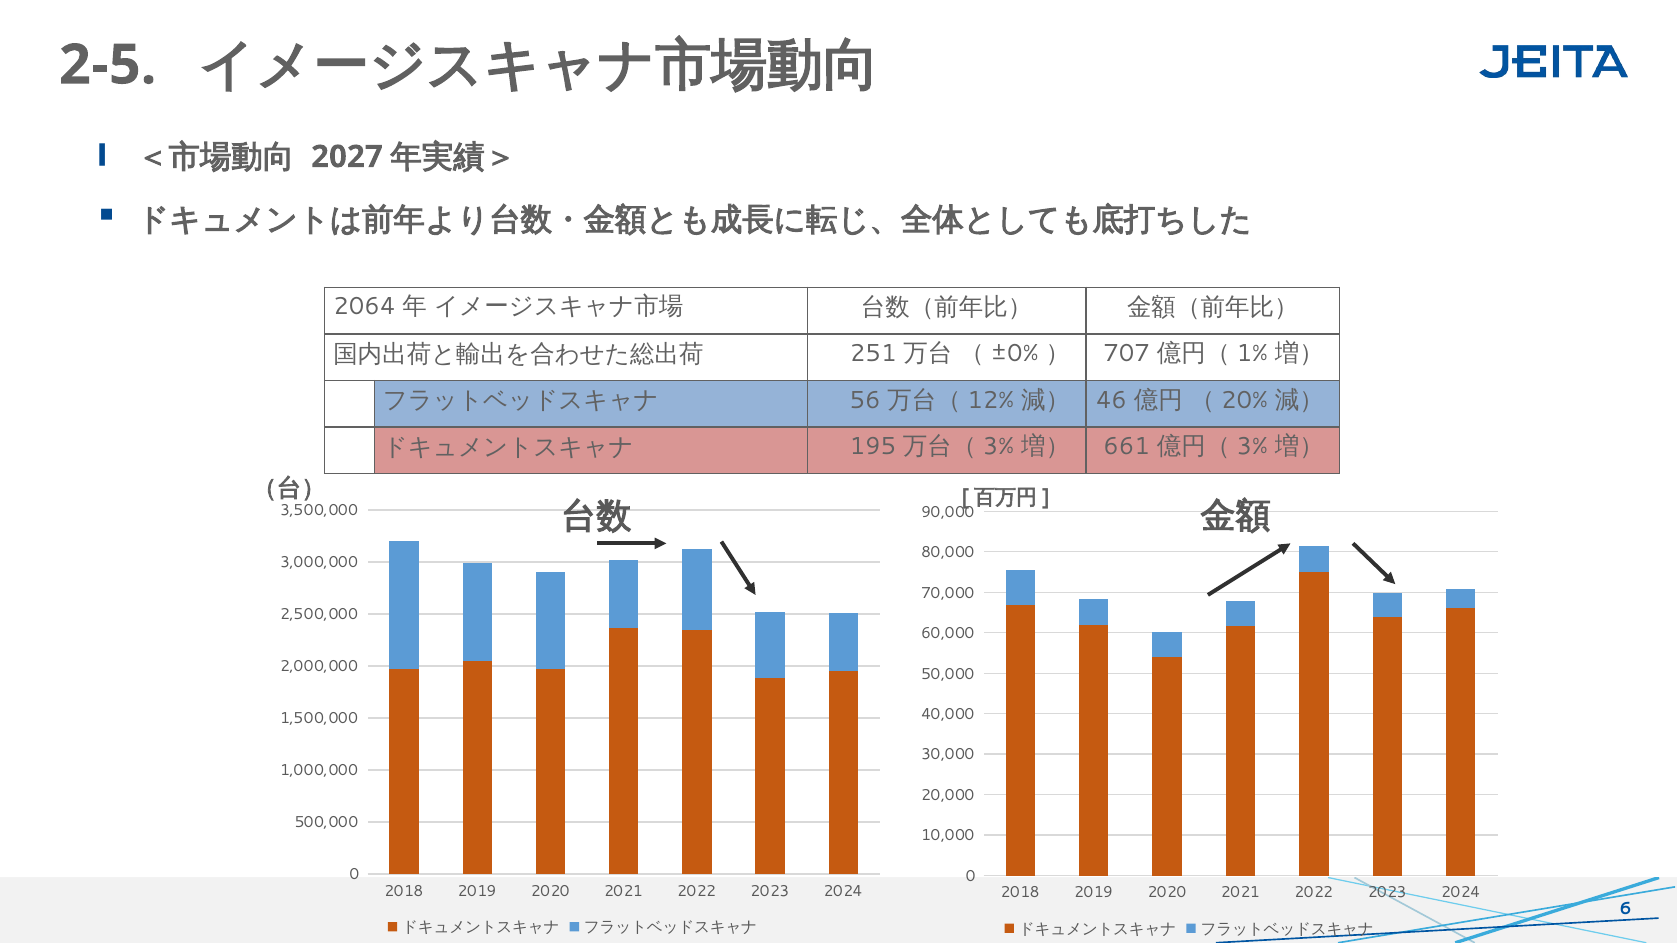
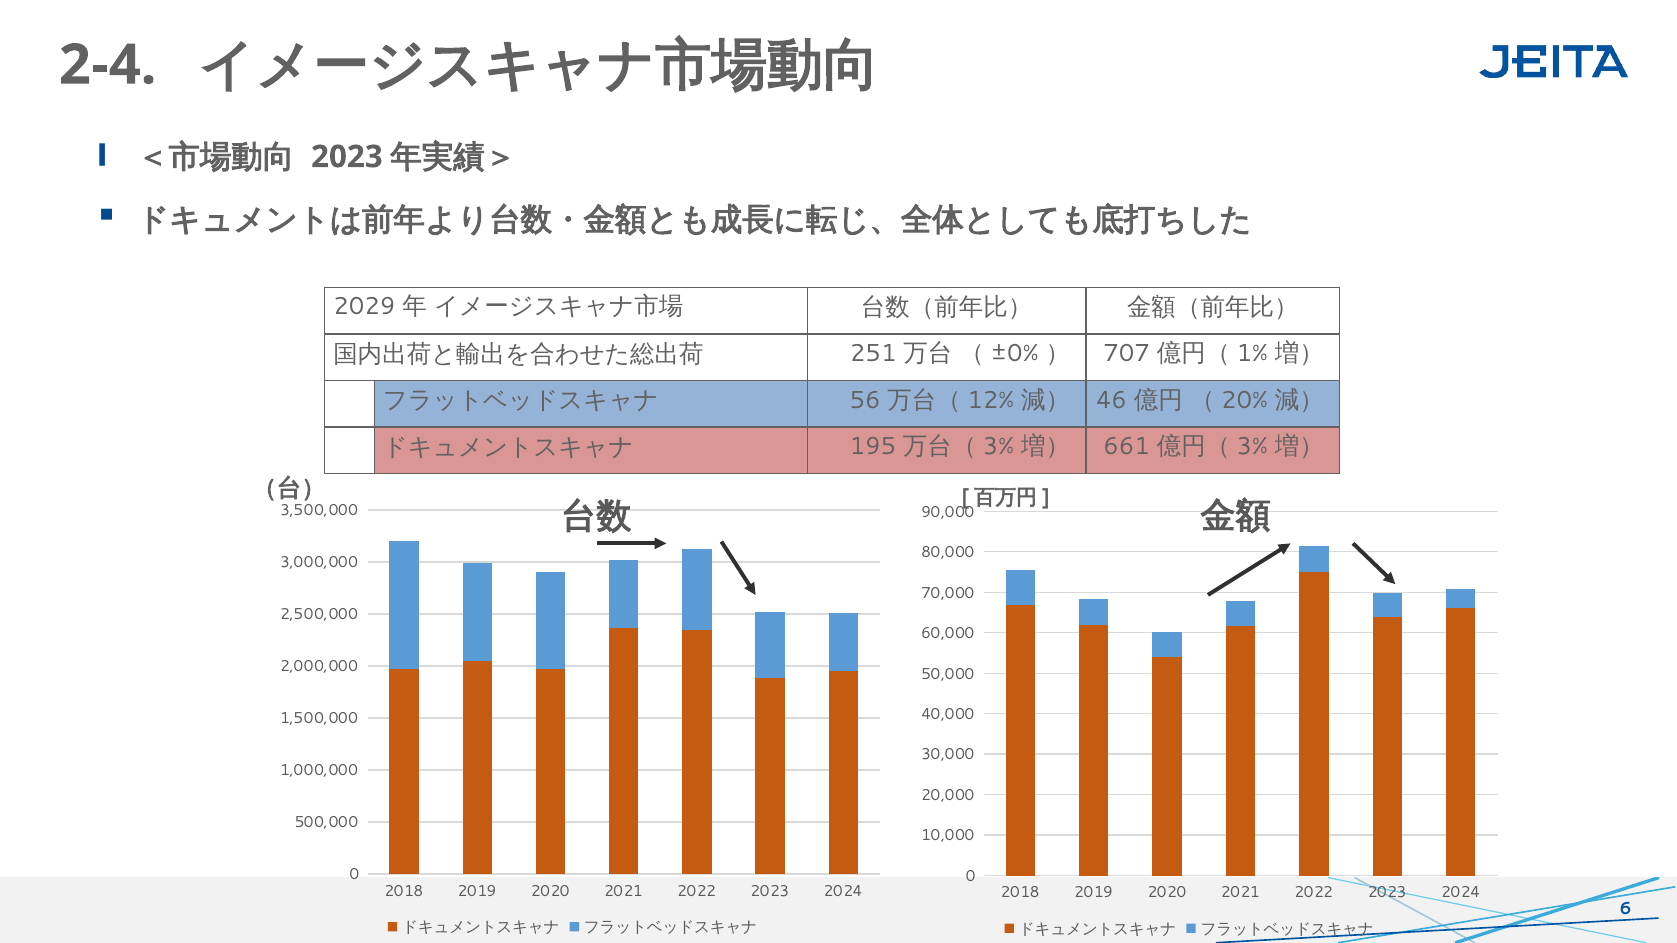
2-5: 2-5 -> 2-4
2027 at (347, 157): 2027 -> 2023
2064: 2064 -> 2029
